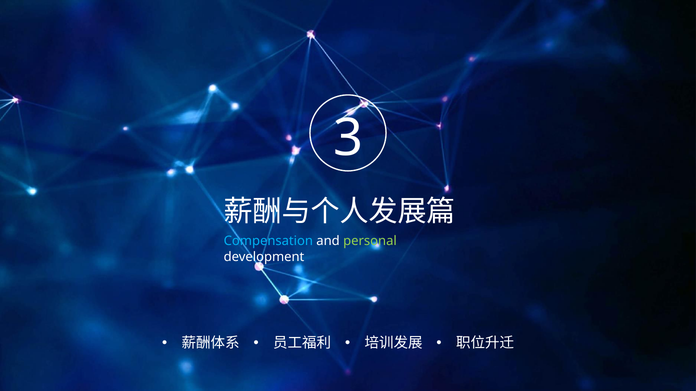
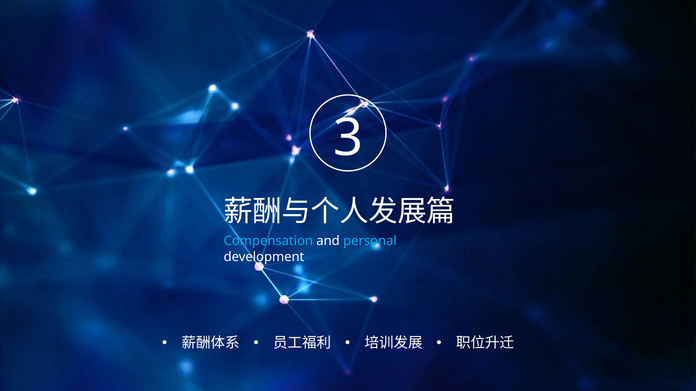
personal colour: light green -> light blue
